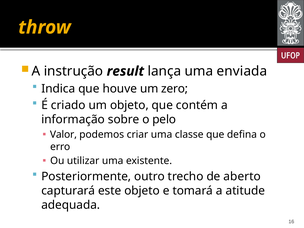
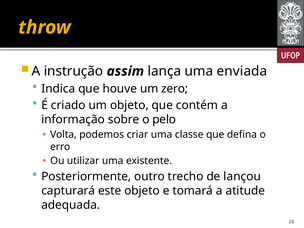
result: result -> assim
Valor: Valor -> Volta
aberto: aberto -> lançou
